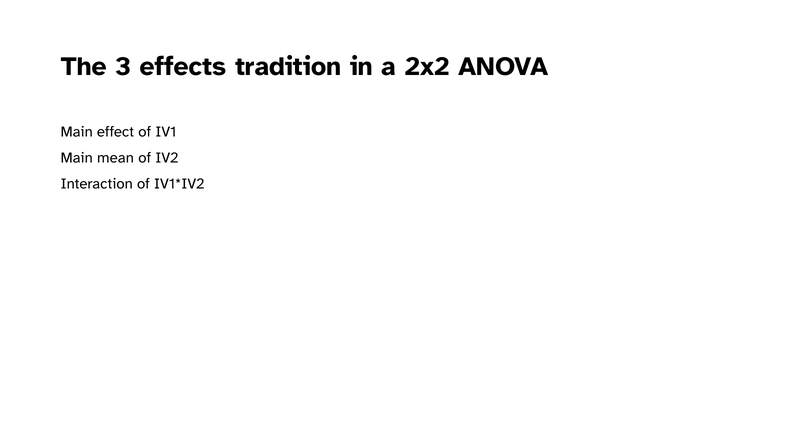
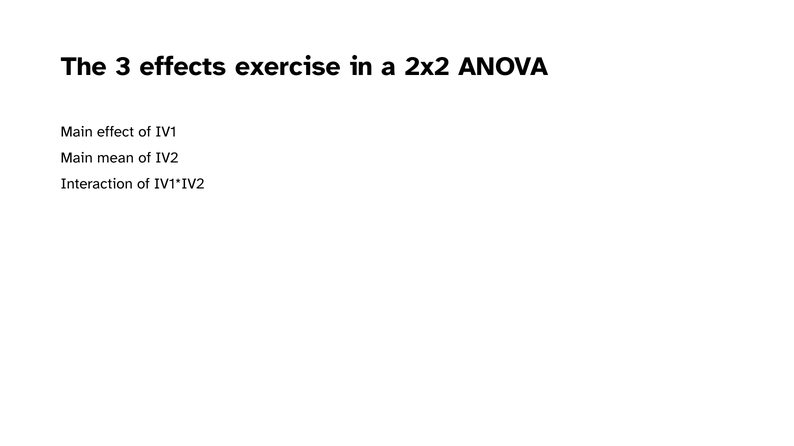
tradition: tradition -> exercise
